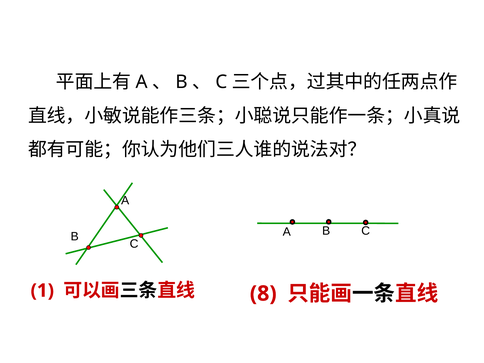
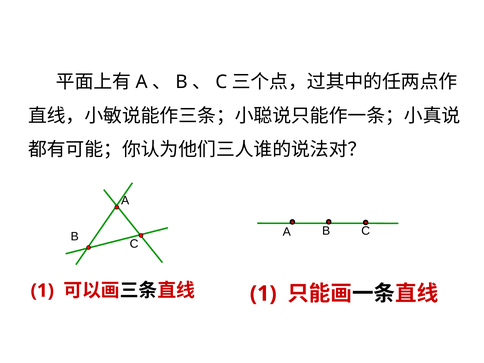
8 at (263, 294): 8 -> 1
